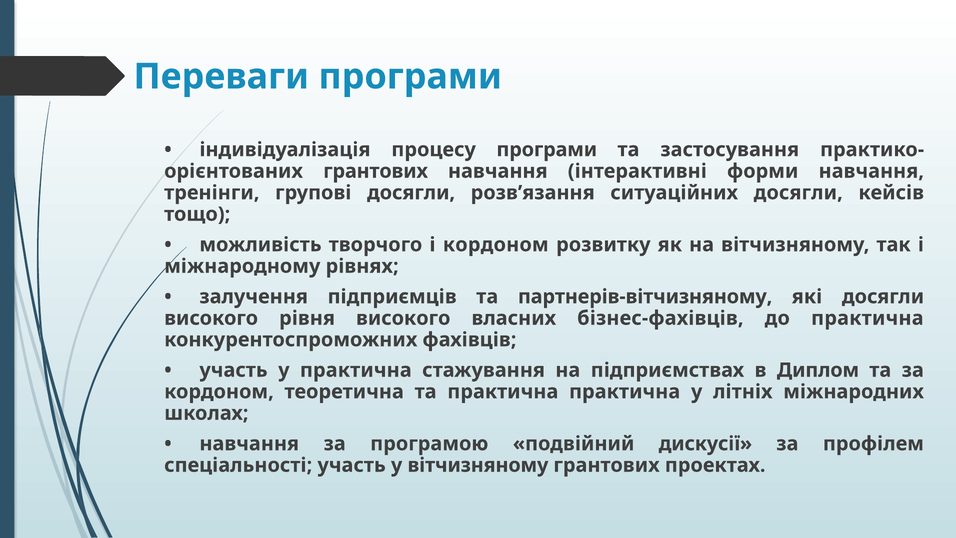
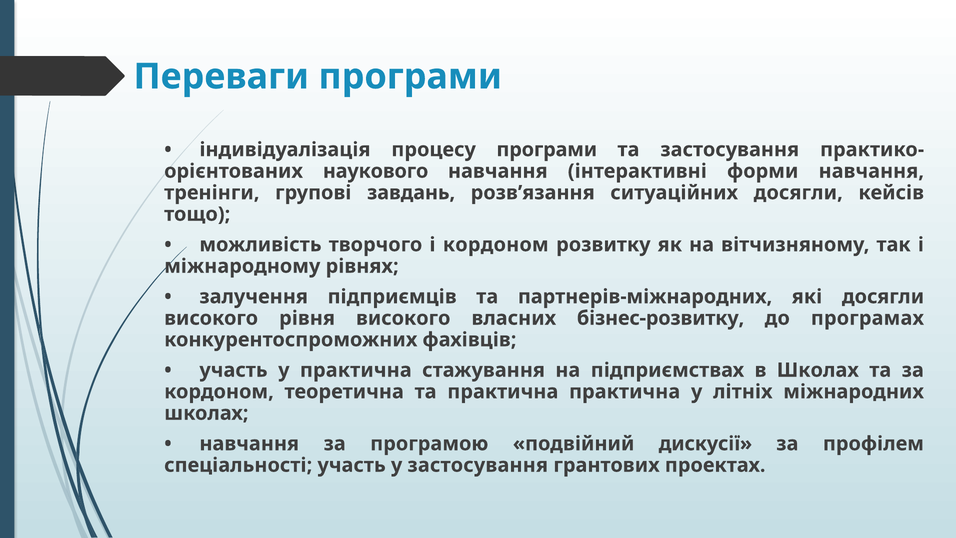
грантових at (376, 171): грантових -> наукового
групові досягли: досягли -> завдань
партнерів-вітчизняному: партнерів-вітчизняному -> партнерів-міжнародних
бізнес-фахівців: бізнес-фахівців -> бізнес-розвитку
до практична: практична -> програмах
в Диплом: Диплом -> Школах
у вітчизняному: вітчизняному -> застосування
